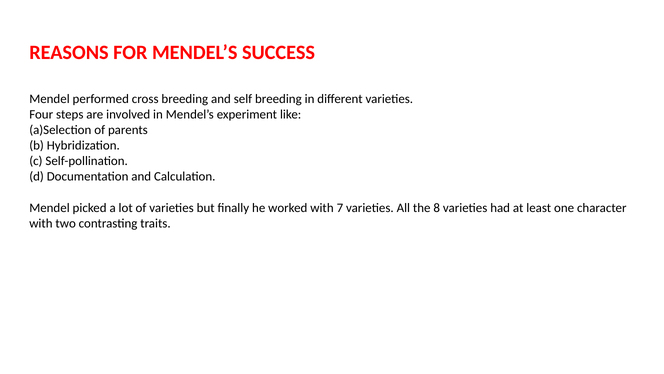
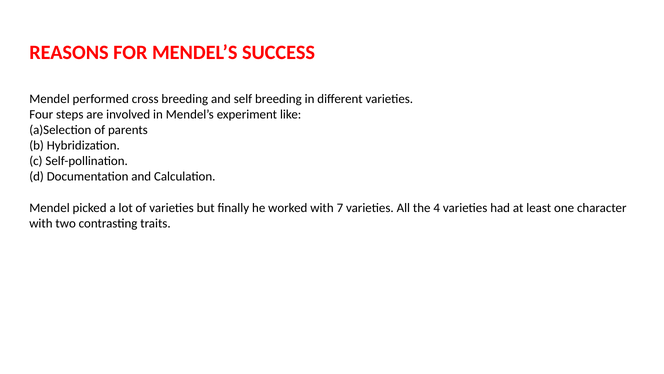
8: 8 -> 4
